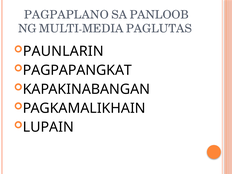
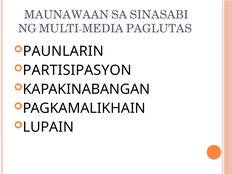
PAGPAPLANO: PAGPAPLANO -> MAUNAWAAN
PANLOOB: PANLOOB -> SINASABI
PAGPAPANGKAT: PAGPAPANGKAT -> PARTISIPASYON
